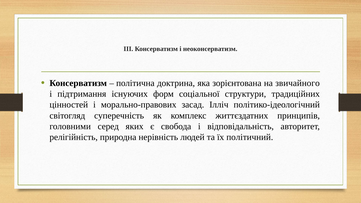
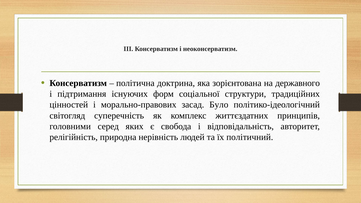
звичайного: звичайного -> державного
Ілліч: Ілліч -> Було
